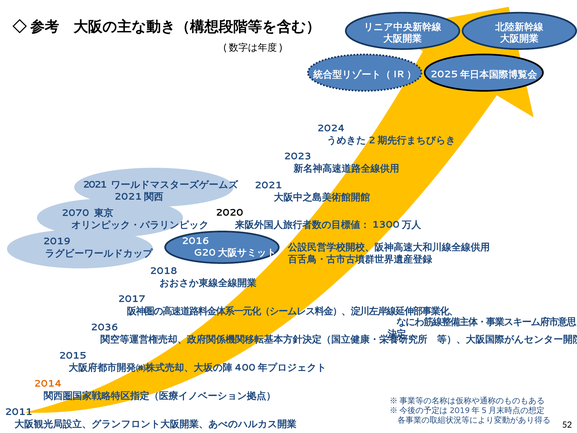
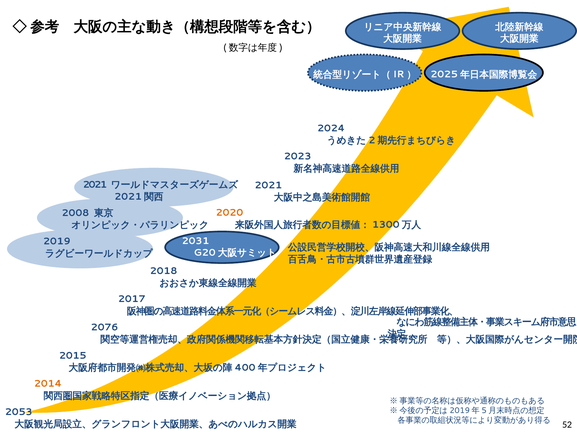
2020 colour: black -> orange
2070: 2070 -> 2008
2016: 2016 -> 2031
2036: 2036 -> 2076
2011: 2011 -> 2053
